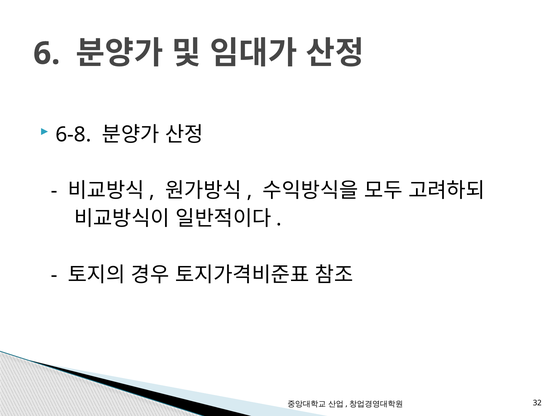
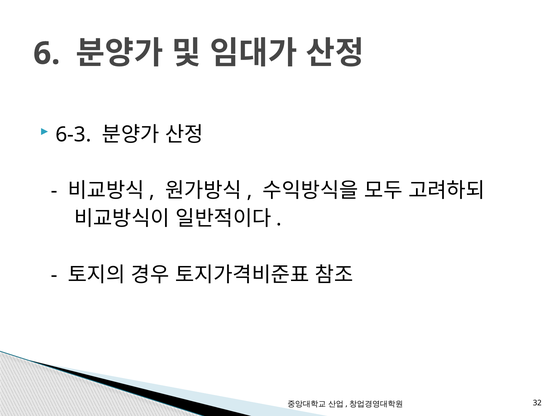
6-8: 6-8 -> 6-3
